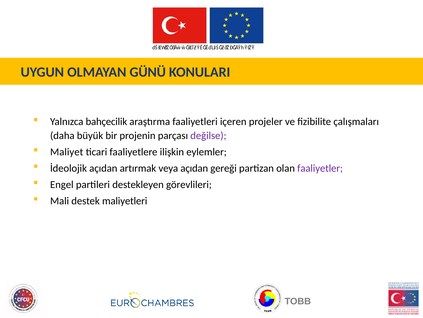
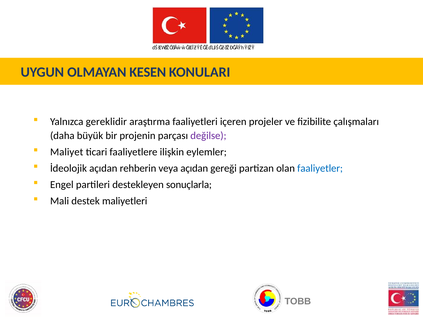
GÜNÜ: GÜNÜ -> KESEN
bahçecilik: bahçecilik -> gereklidir
artırmak: artırmak -> rehberin
faaliyetler colour: purple -> blue
görevlileri: görevlileri -> sonuçlarla
